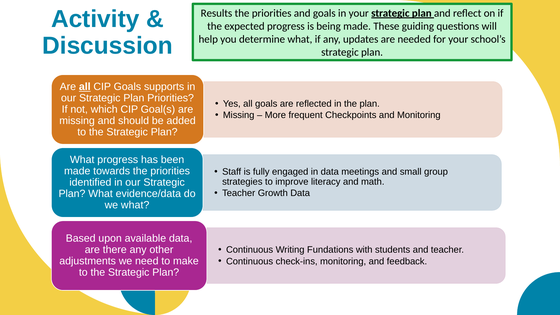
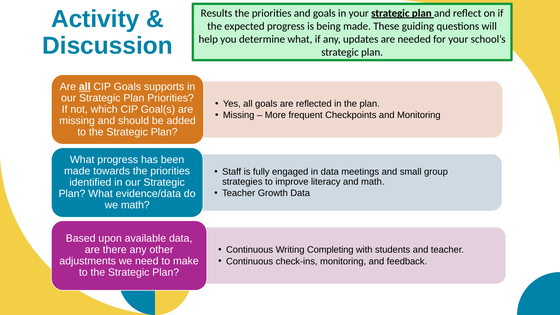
we what: what -> math
Fundations: Fundations -> Completing
